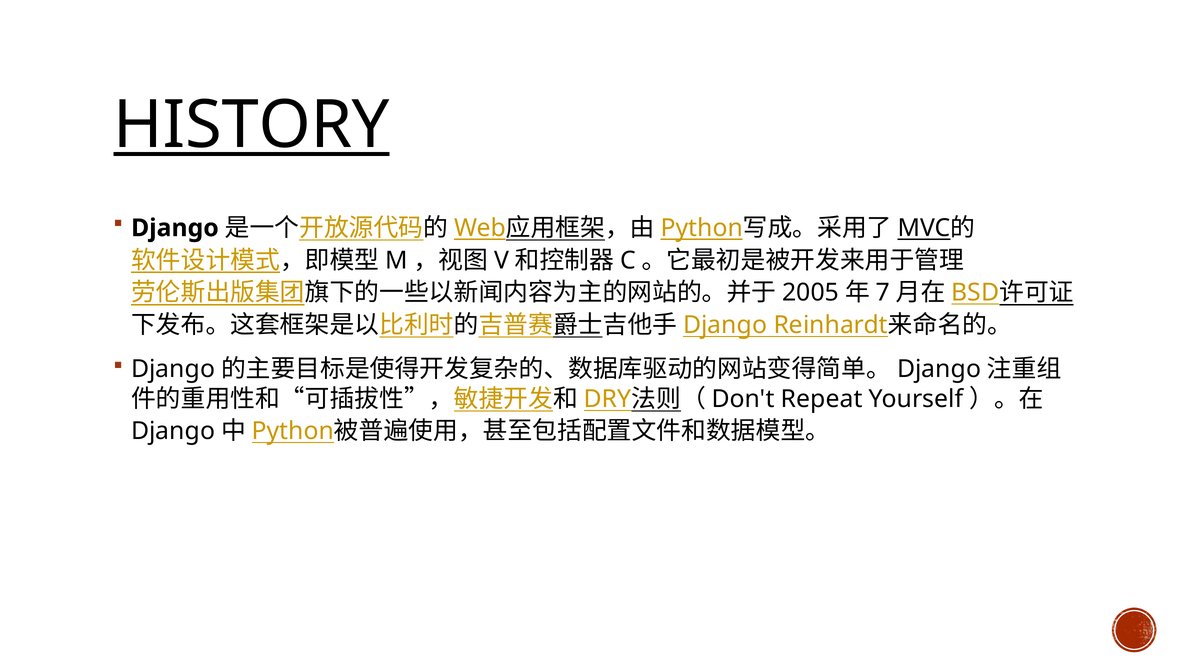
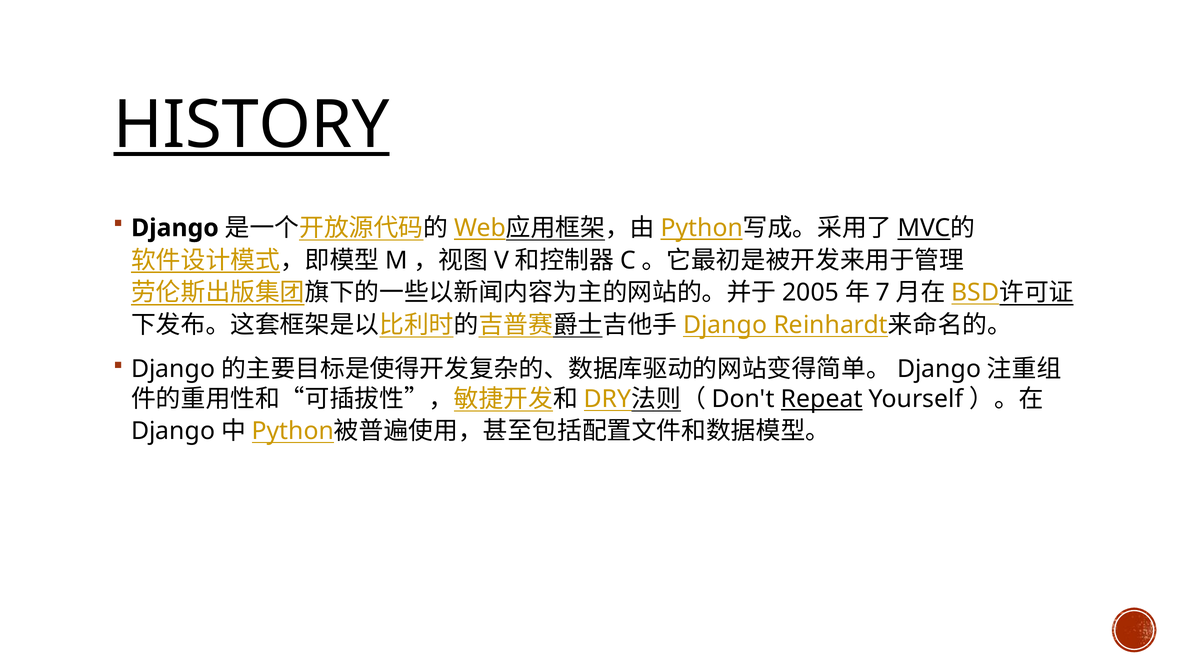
Repeat underline: none -> present
